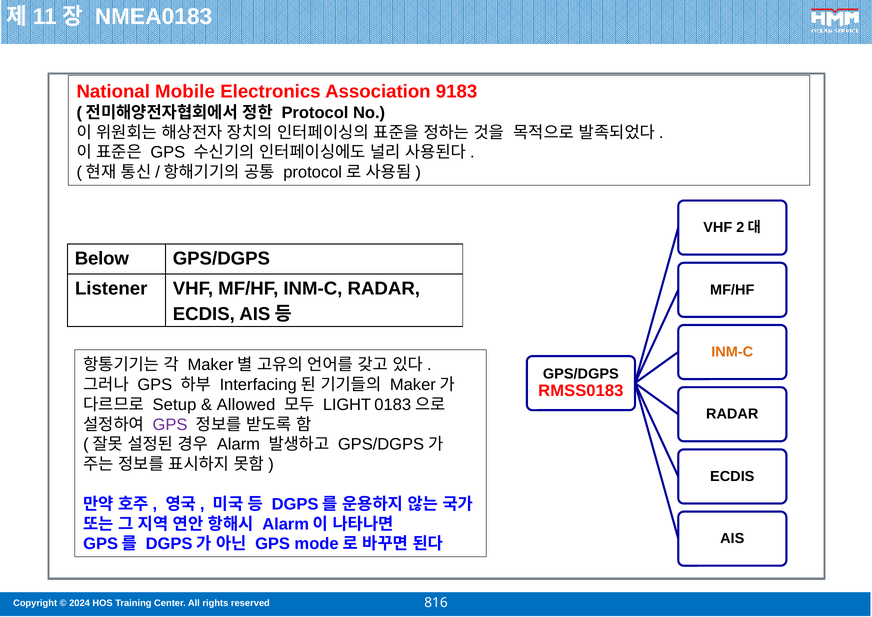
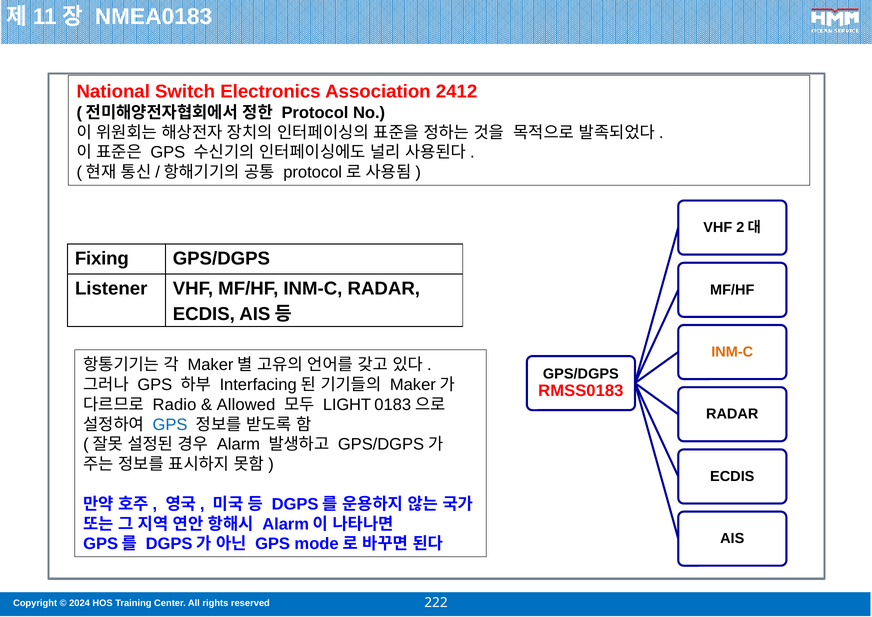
Mobile: Mobile -> Switch
9183: 9183 -> 2412
Below: Below -> Fixing
Setup: Setup -> Radio
GPS at (170, 424) colour: purple -> blue
816: 816 -> 222
